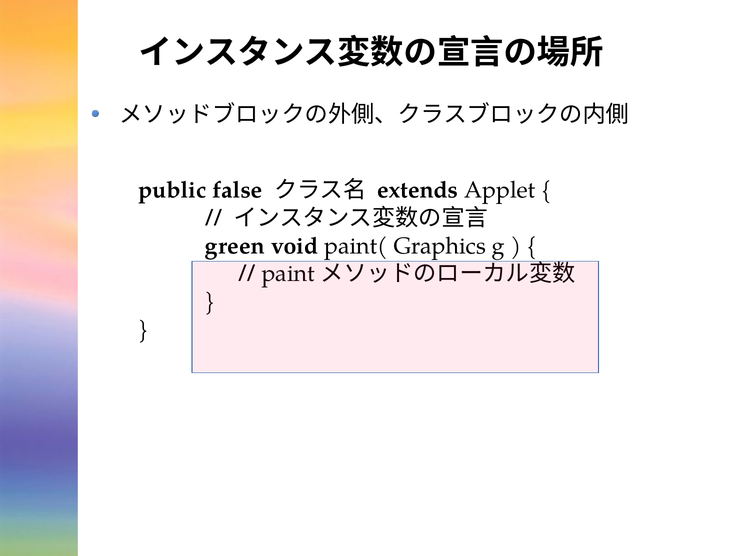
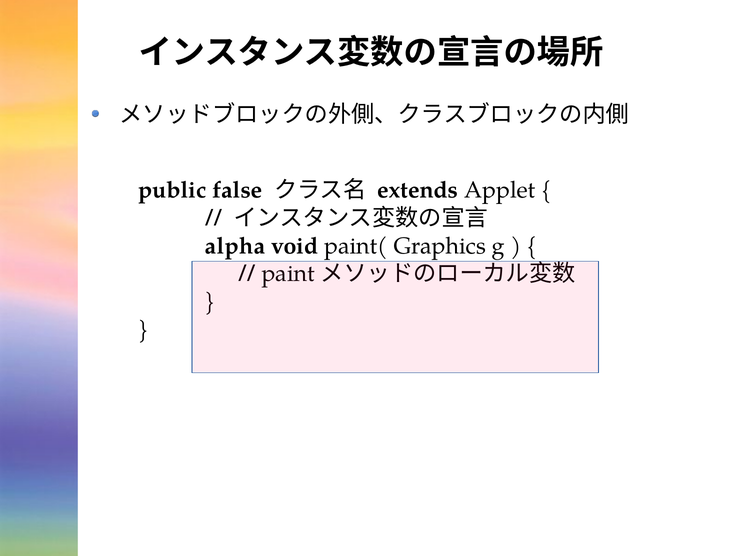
green: green -> alpha
